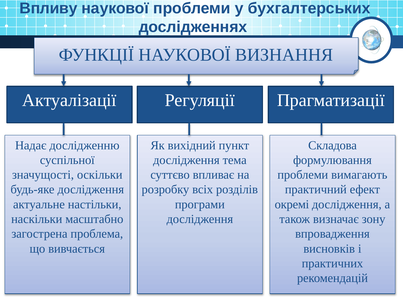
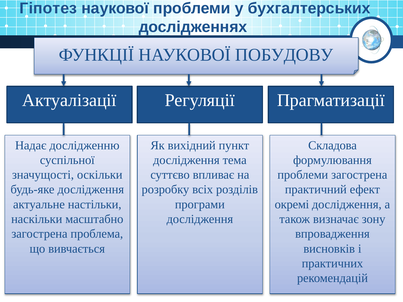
Впливу: Впливу -> Гіпотез
ВИЗНАННЯ: ВИЗНАННЯ -> ПОБУДОВУ
проблеми вимагають: вимагають -> загострена
